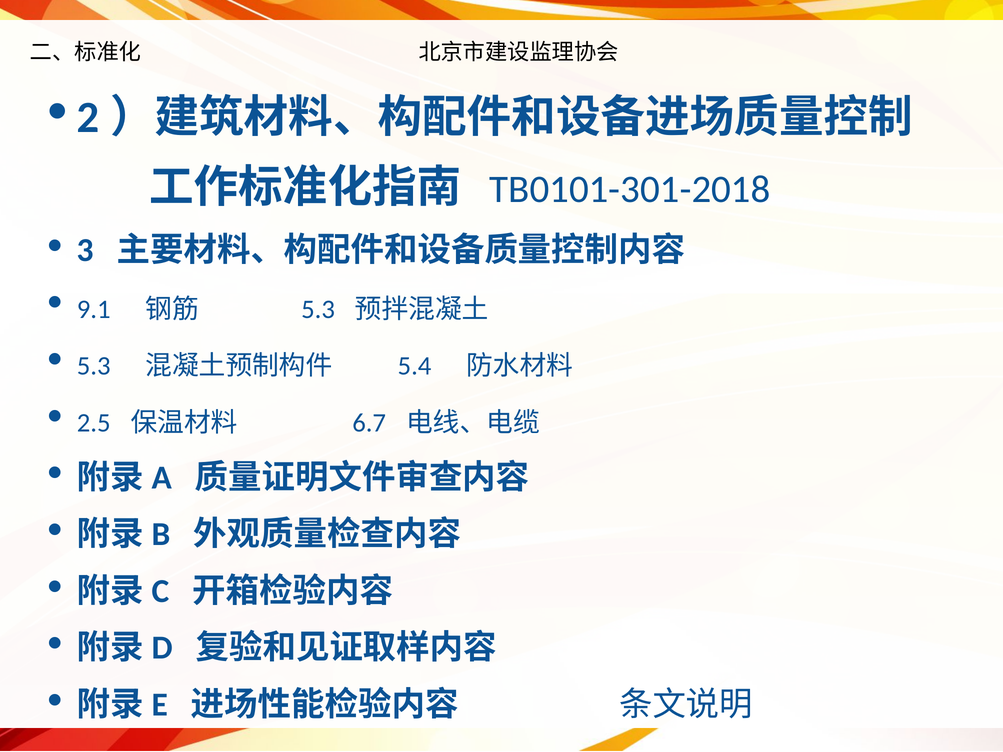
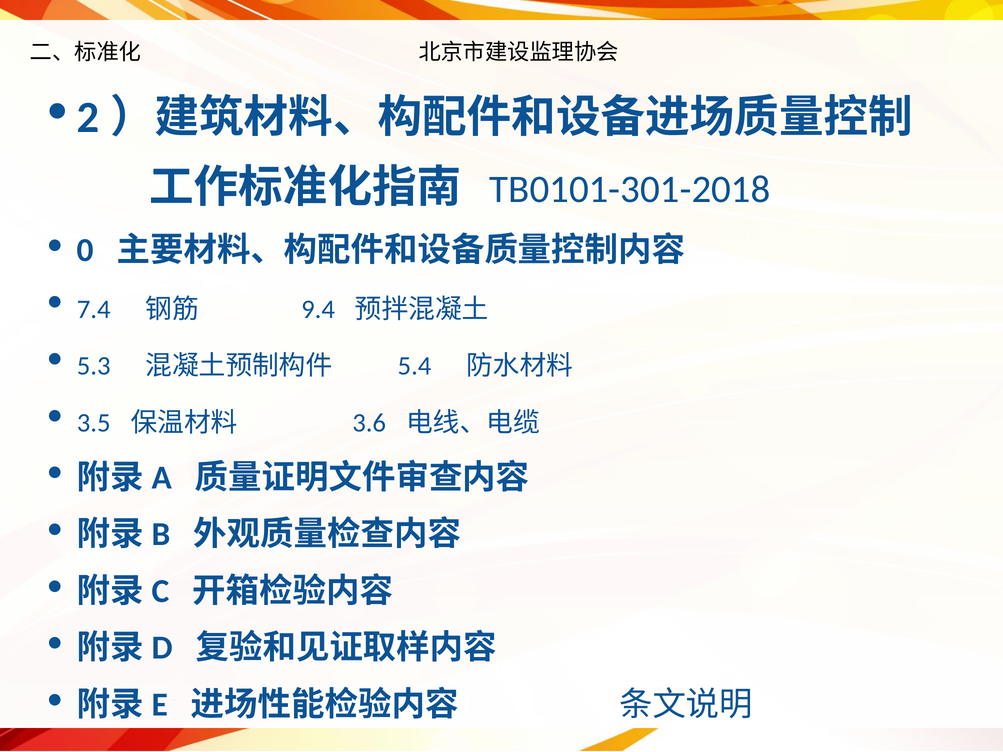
3: 3 -> 0
9.1: 9.1 -> 7.4
5.3 at (318, 309): 5.3 -> 9.4
2.5: 2.5 -> 3.5
6.7: 6.7 -> 3.6
